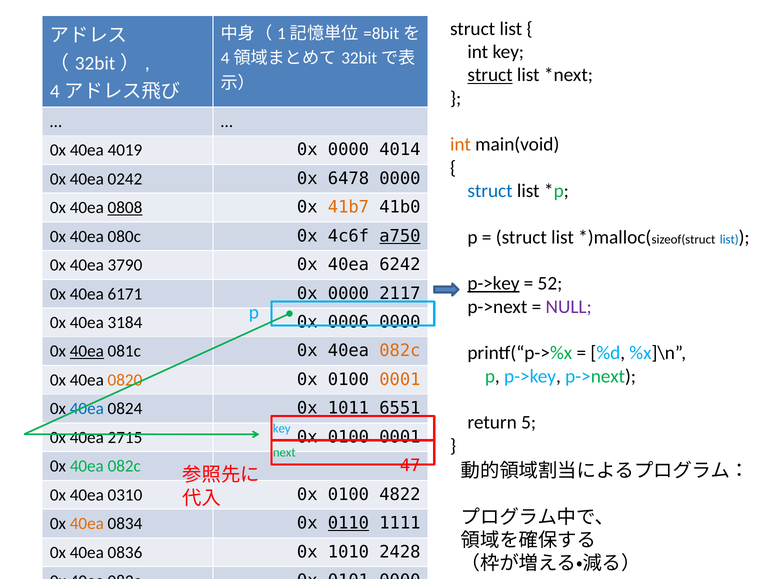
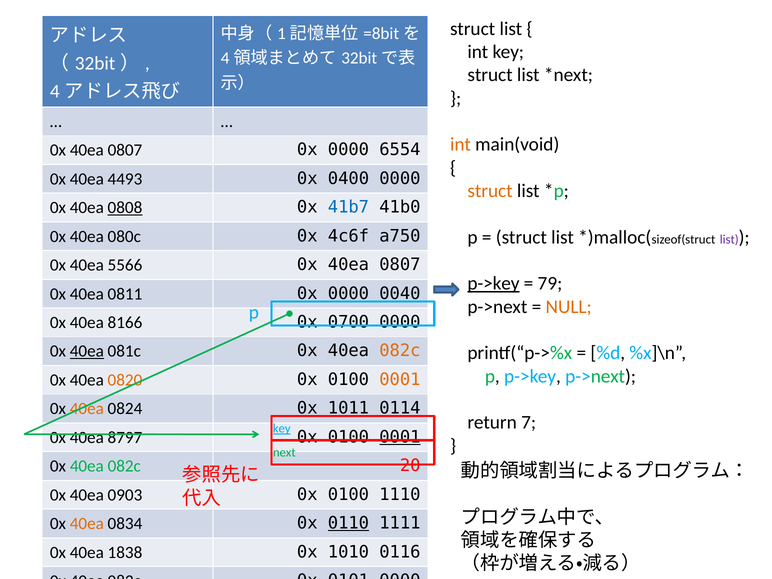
struct at (490, 75) underline: present -> none
4019 at (125, 150): 4019 -> 0807
4014: 4014 -> 6554
0242: 0242 -> 4493
6478: 6478 -> 0400
struct at (490, 191) colour: blue -> orange
41b7 colour: orange -> blue
list at (729, 239) colour: blue -> purple
a750 underline: present -> none
3790: 3790 -> 5566
6242 at (400, 265): 6242 -> 0807
52: 52 -> 79
6171: 6171 -> 0811
2117: 2117 -> 0040
NULL colour: purple -> orange
3184: 3184 -> 8166
0006: 0006 -> 0700
40ea at (87, 409) colour: blue -> orange
6551: 6551 -> 0114
5: 5 -> 7
key at (282, 429) underline: none -> present
2715: 2715 -> 8797
0001 at (400, 437) underline: none -> present
47: 47 -> 20
0310: 0310 -> 0903
4822: 4822 -> 1110
0836: 0836 -> 1838
2428: 2428 -> 0116
